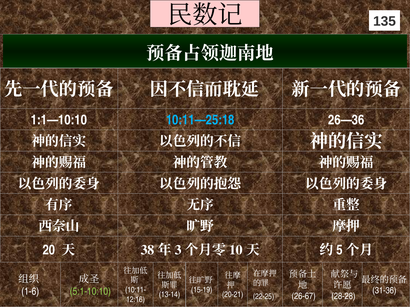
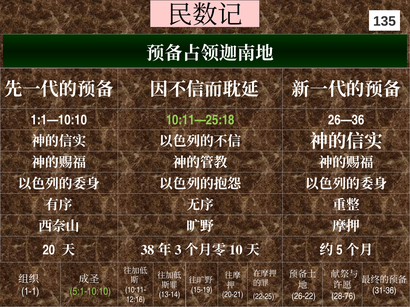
10:11—25:18 colour: light blue -> light green
1-6: 1-6 -> 1-1
26-67: 26-67 -> 26-22
28-28: 28-28 -> 28-76
